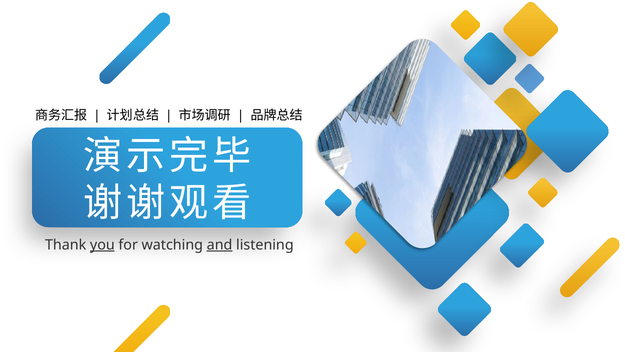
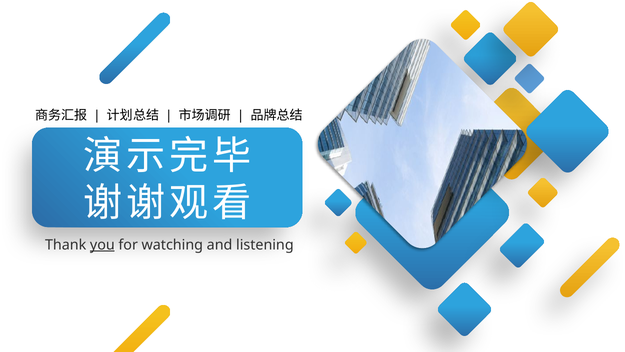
and underline: present -> none
